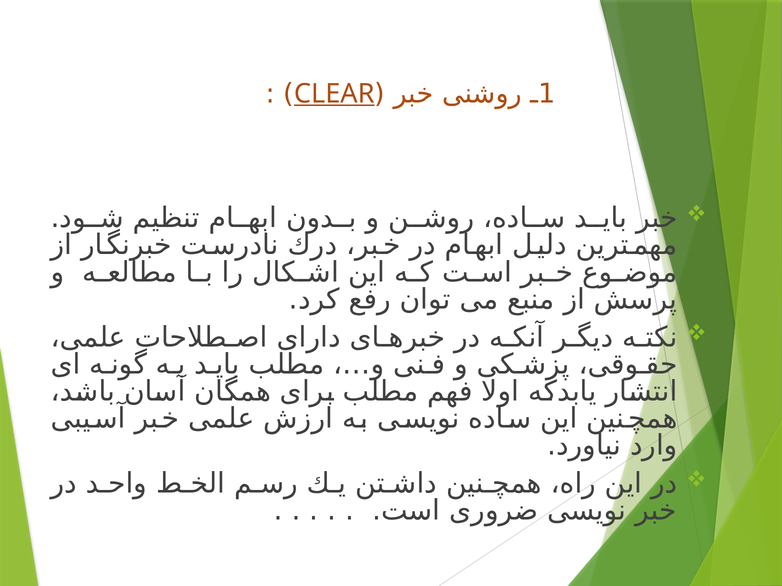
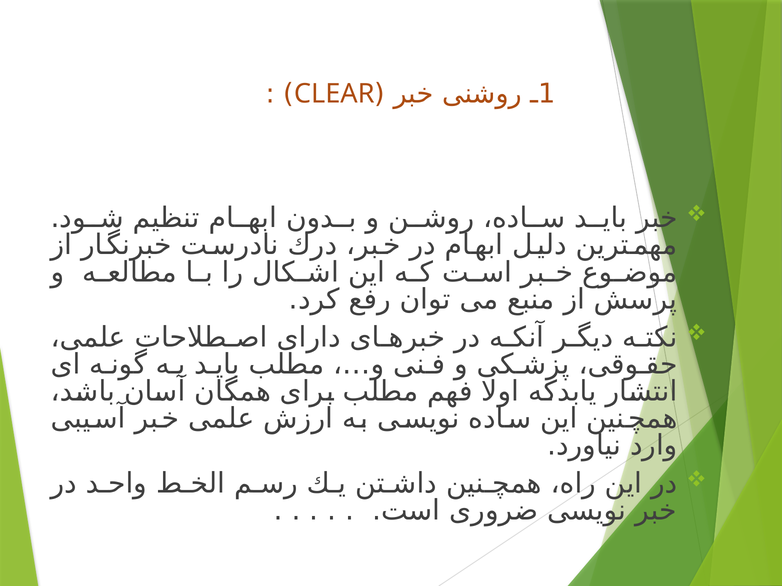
CLEAR underline: present -> none
